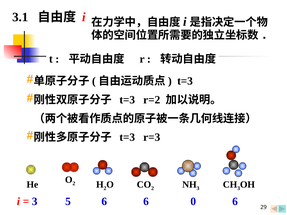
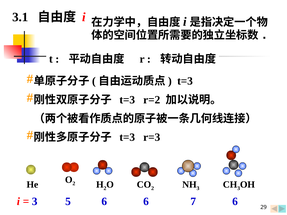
0: 0 -> 7
